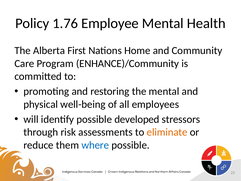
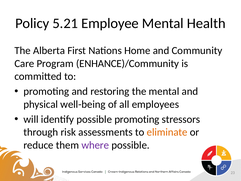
1.76: 1.76 -> 5.21
possible developed: developed -> promoting
where colour: blue -> purple
